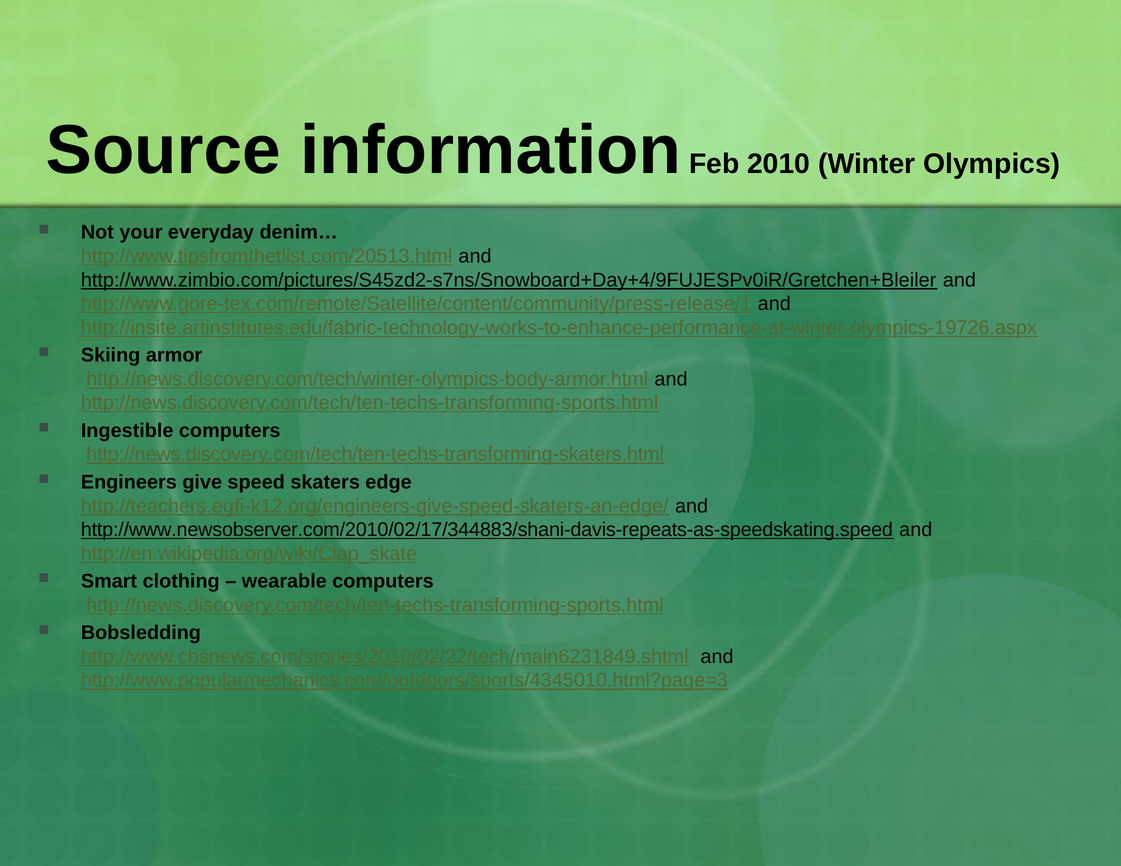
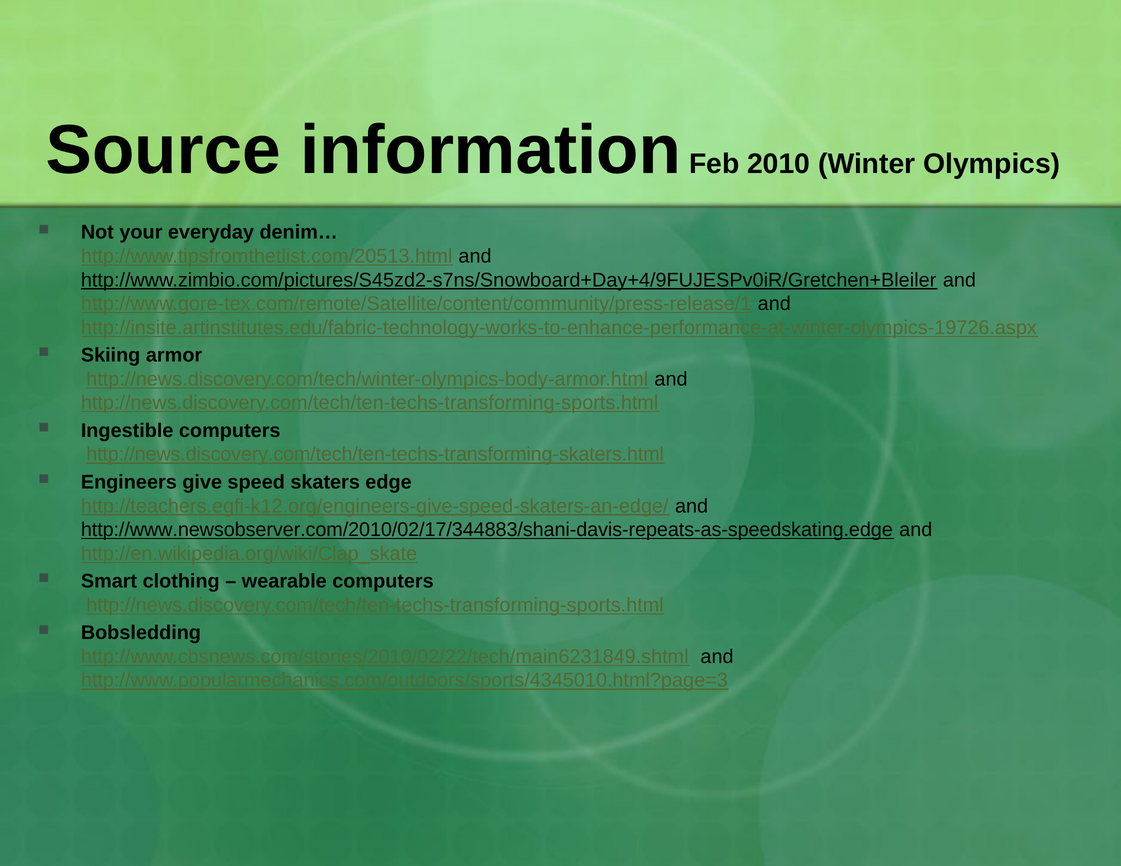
http://www.newsobserver.com/2010/02/17/344883/shani-davis-repeats-as-speedskating.speed: http://www.newsobserver.com/2010/02/17/344883/shani-davis-repeats-as-speedskating.speed -> http://www.newsobserver.com/2010/02/17/344883/shani-davis-repeats-as-speedskating.edge
